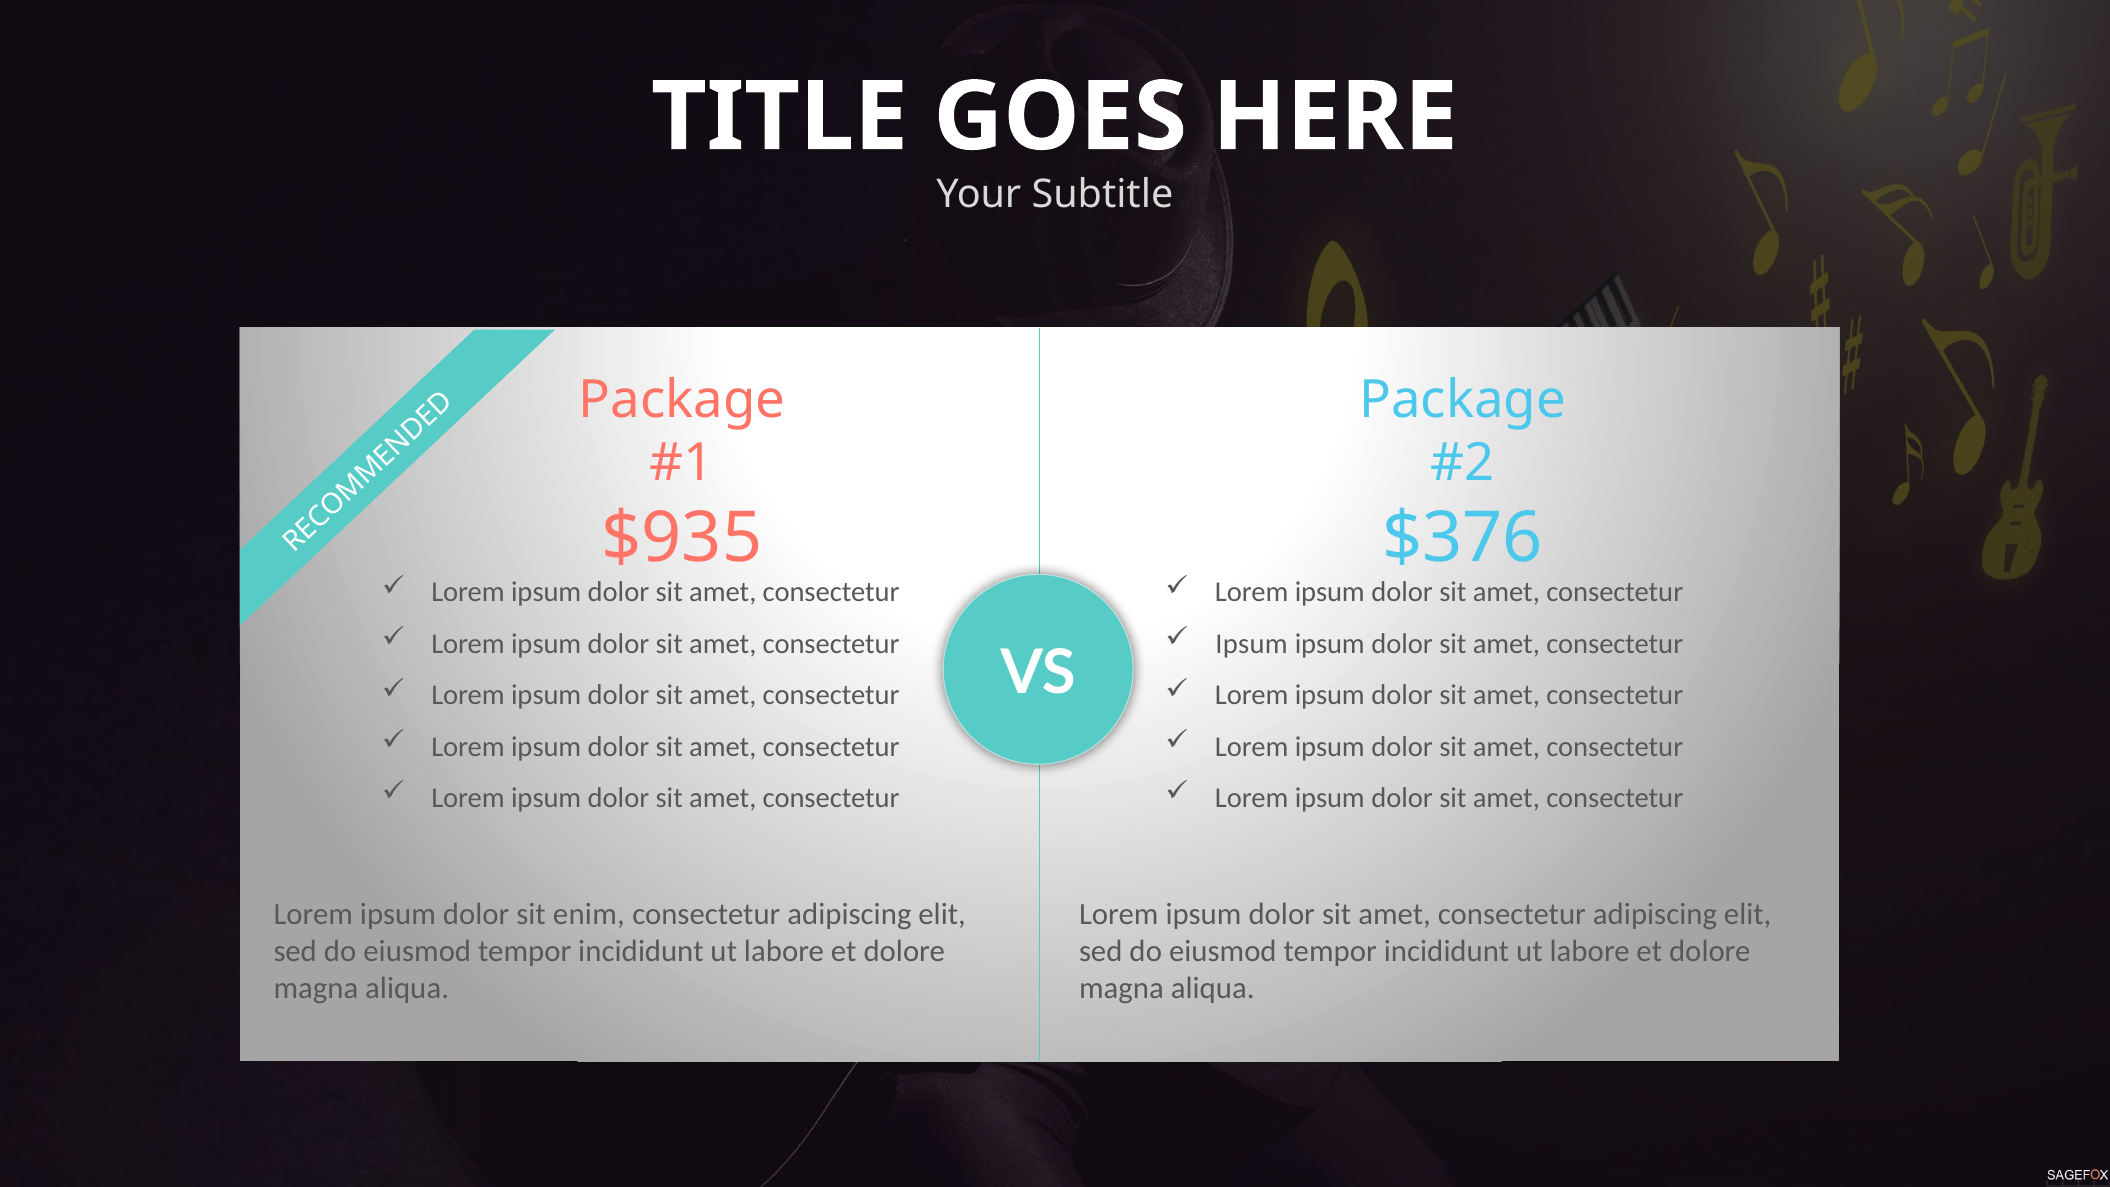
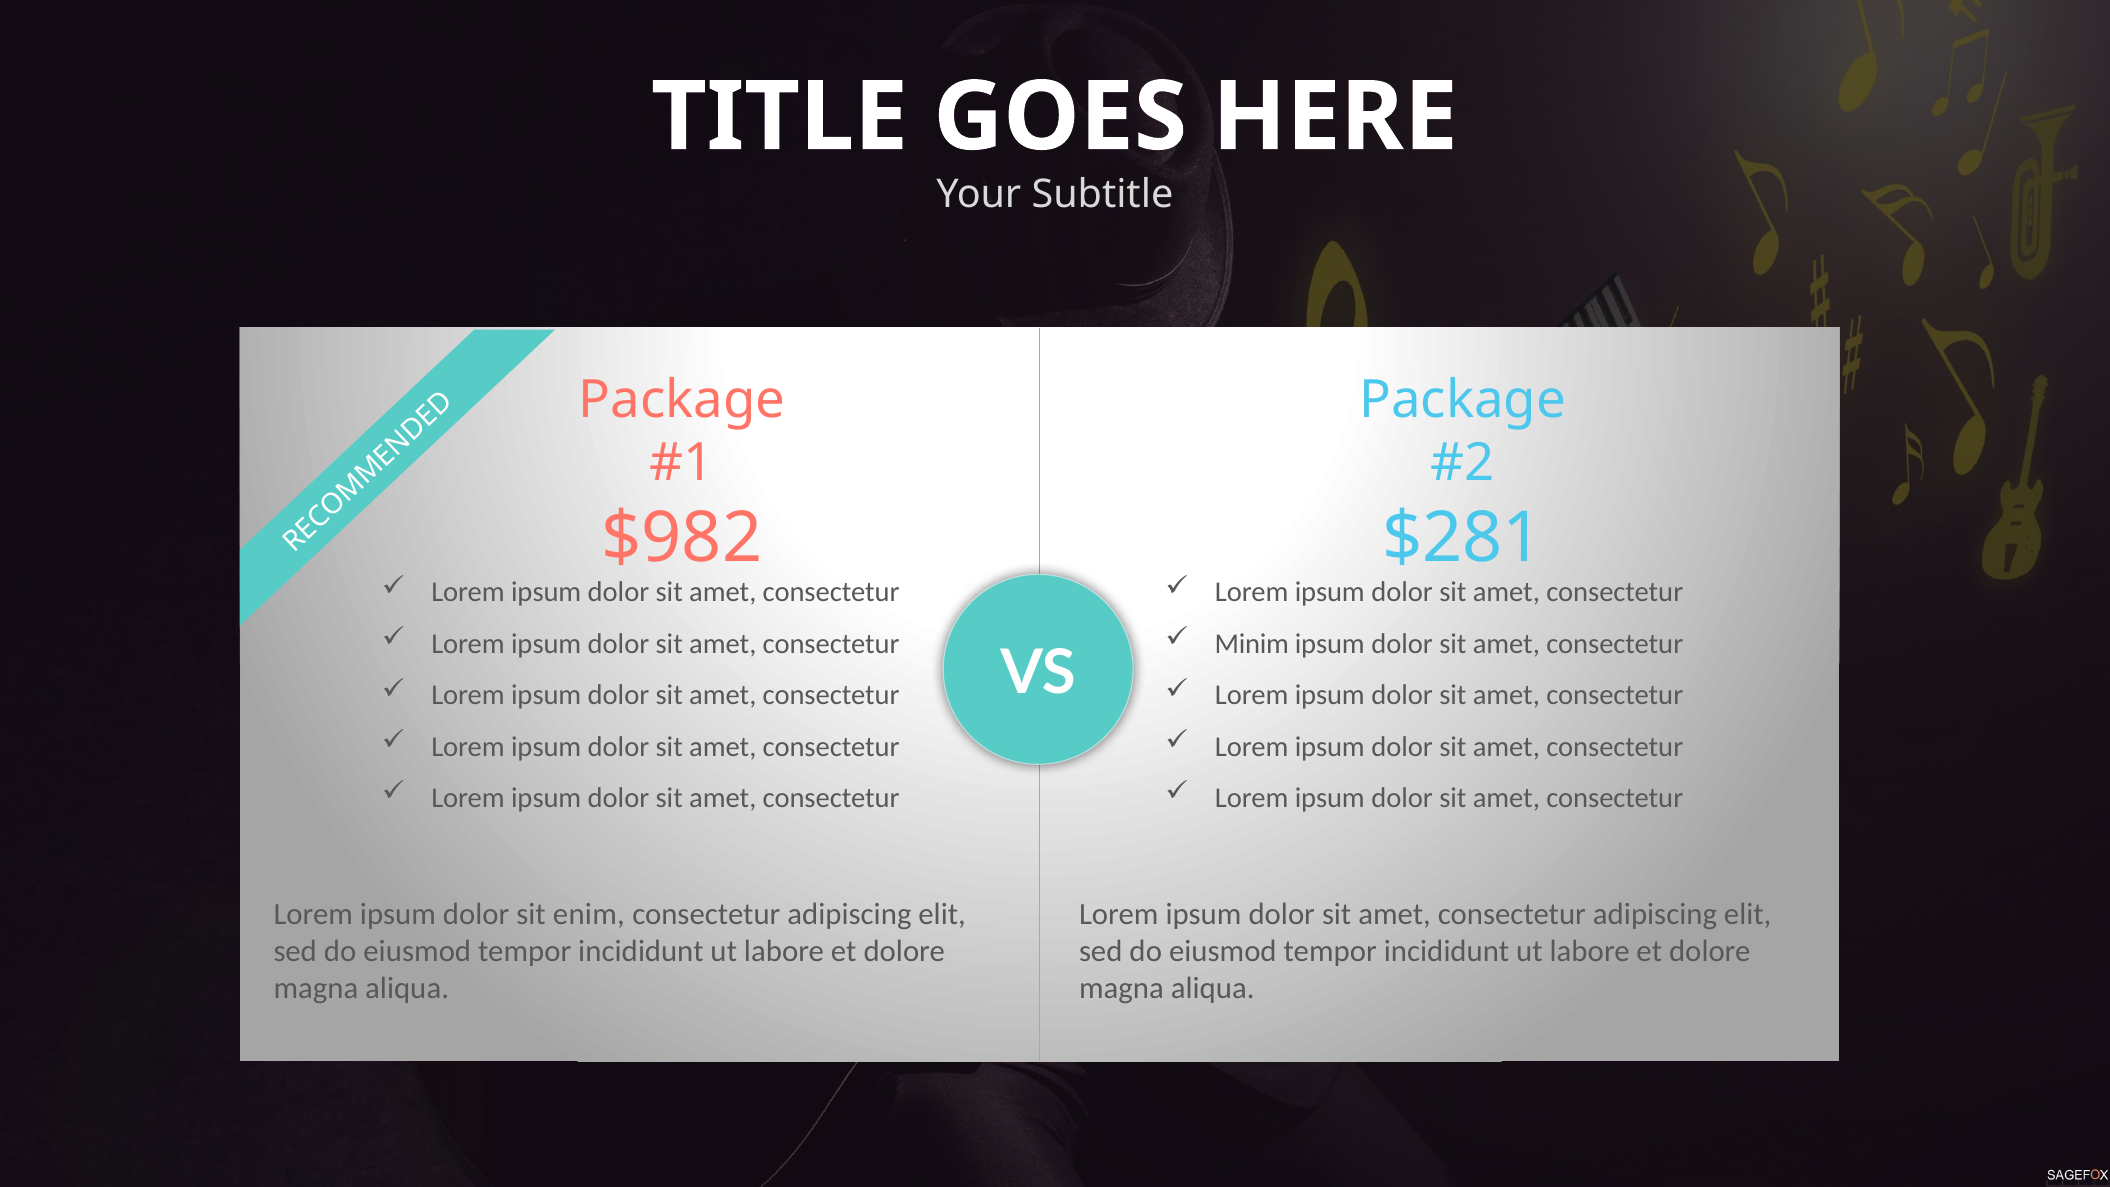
$935: $935 -> $982
$376: $376 -> $281
Ipsum at (1251, 644): Ipsum -> Minim
